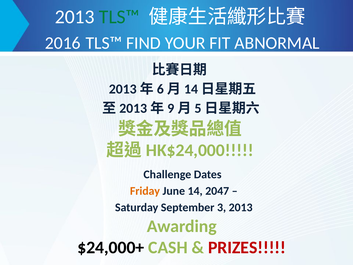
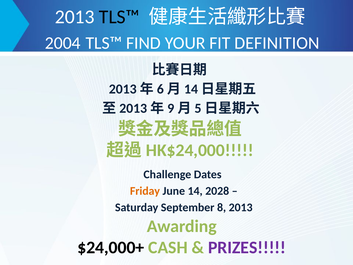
TLS™ at (119, 17) colour: green -> black
2016: 2016 -> 2004
ABNORMAL: ABNORMAL -> DEFINITION
2047: 2047 -> 2028
3: 3 -> 8
PRIZES colour: red -> purple
